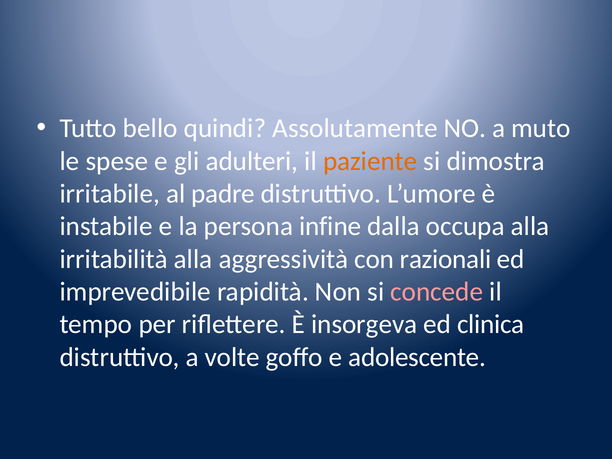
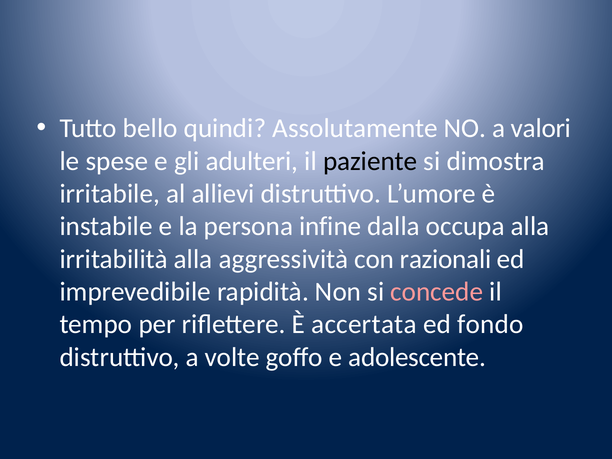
muto: muto -> valori
paziente colour: orange -> black
padre: padre -> allievi
insorgeva: insorgeva -> accertata
clinica: clinica -> fondo
